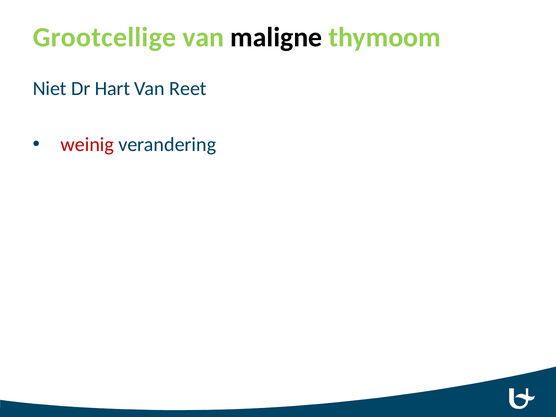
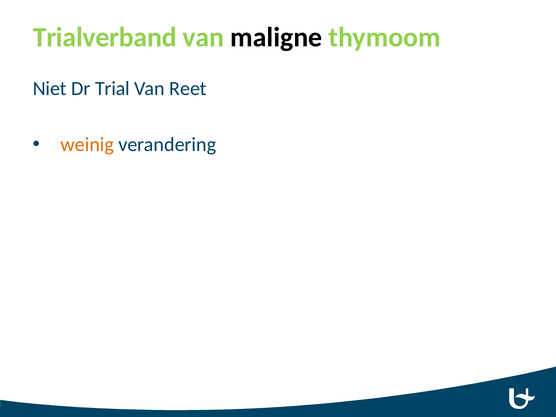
Grootcellige: Grootcellige -> Trialverband
Hart: Hart -> Trial
weinig colour: red -> orange
